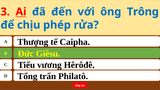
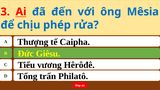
Trông: Trông -> Mêsia
